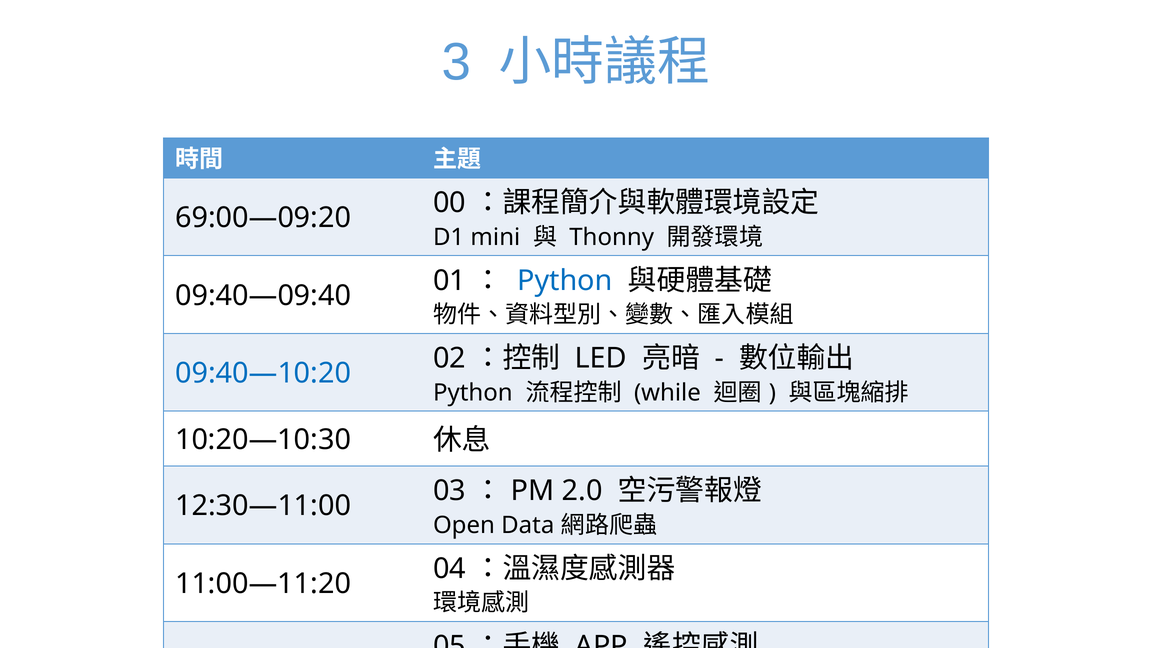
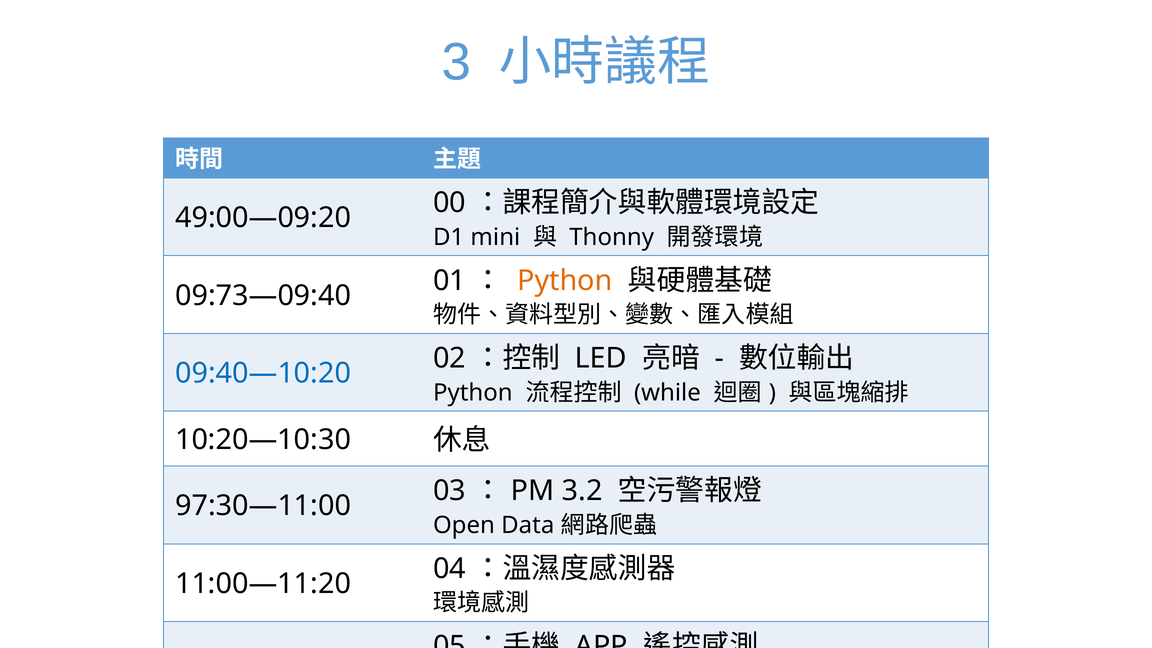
69:00—09:20: 69:00—09:20 -> 49:00—09:20
Python at (565, 281) colour: blue -> orange
09:40—09:40: 09:40—09:40 -> 09:73—09:40
2.0: 2.0 -> 3.2
12:30—11:00: 12:30—11:00 -> 97:30—11:00
